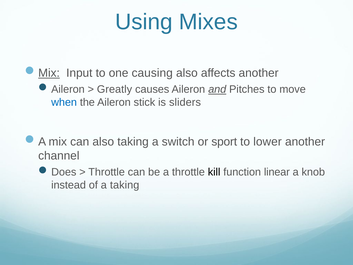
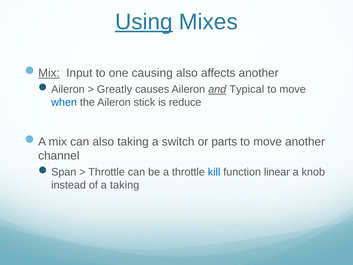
Using underline: none -> present
Pitches: Pitches -> Typical
sliders: sliders -> reduce
sport: sport -> parts
lower at (268, 141): lower -> move
Does: Does -> Span
kill colour: black -> blue
